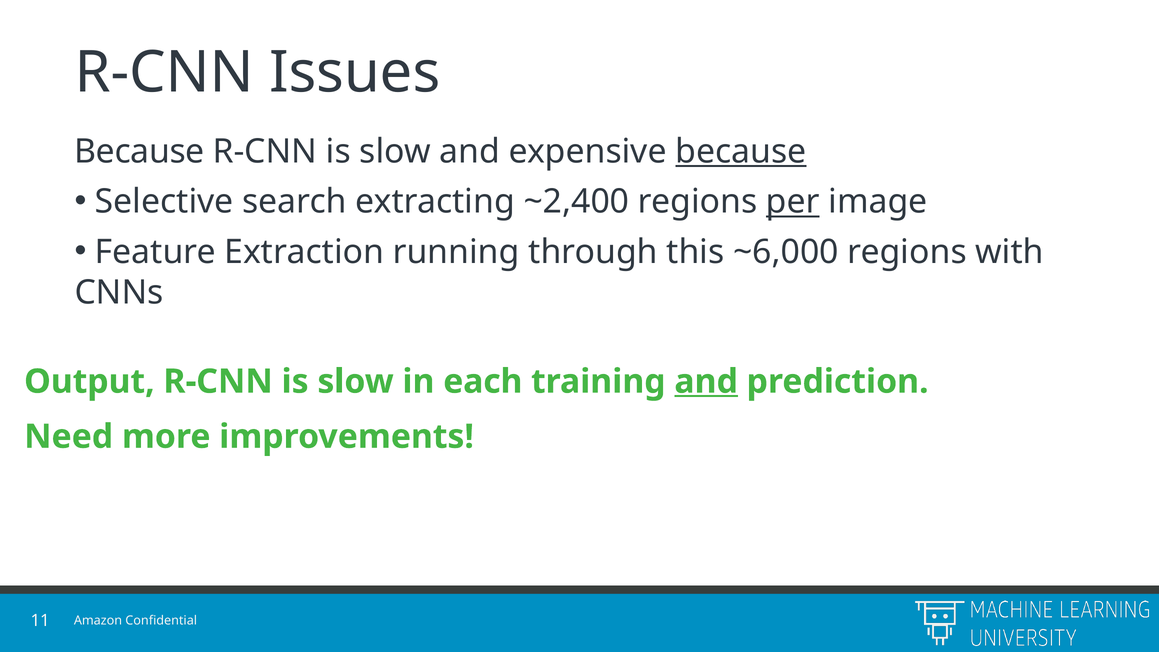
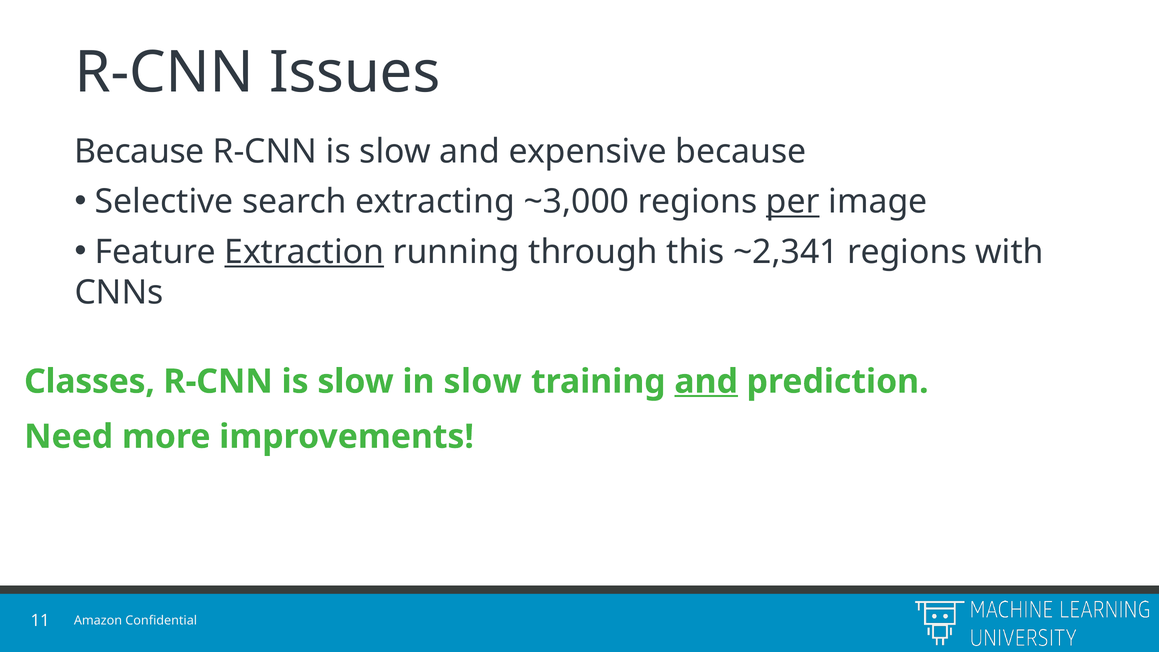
because at (741, 152) underline: present -> none
~2,400: ~2,400 -> ~3,000
Extraction underline: none -> present
~6,000: ~6,000 -> ~2,341
Output: Output -> Classes
in each: each -> slow
